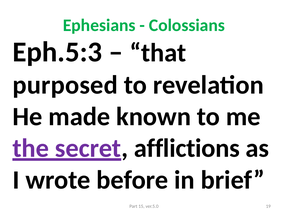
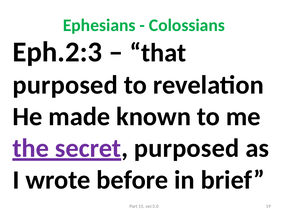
Eph.5:3: Eph.5:3 -> Eph.2:3
secret afflictions: afflictions -> purposed
